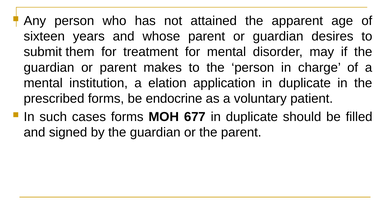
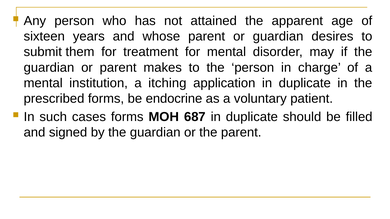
elation: elation -> itching
677: 677 -> 687
